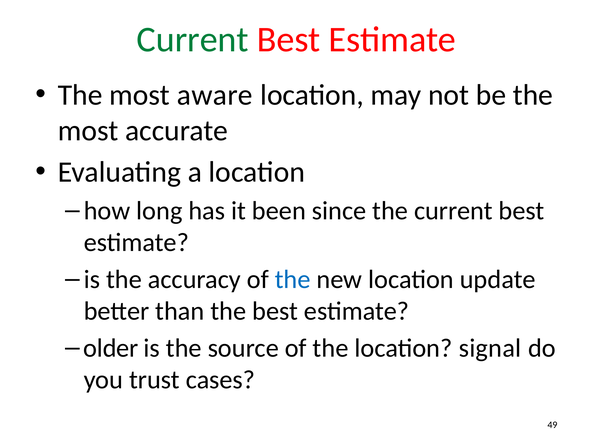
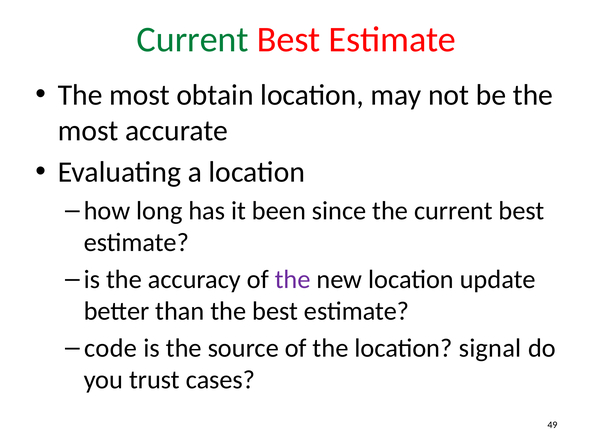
aware: aware -> obtain
the at (293, 279) colour: blue -> purple
older: older -> code
